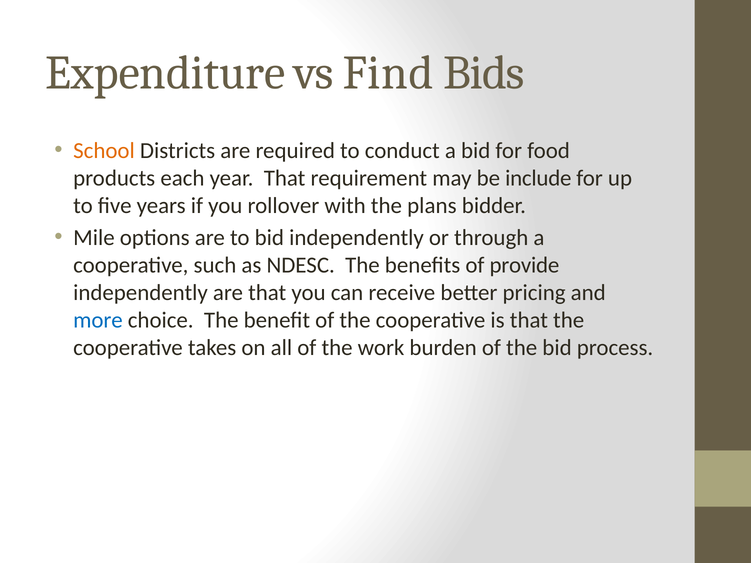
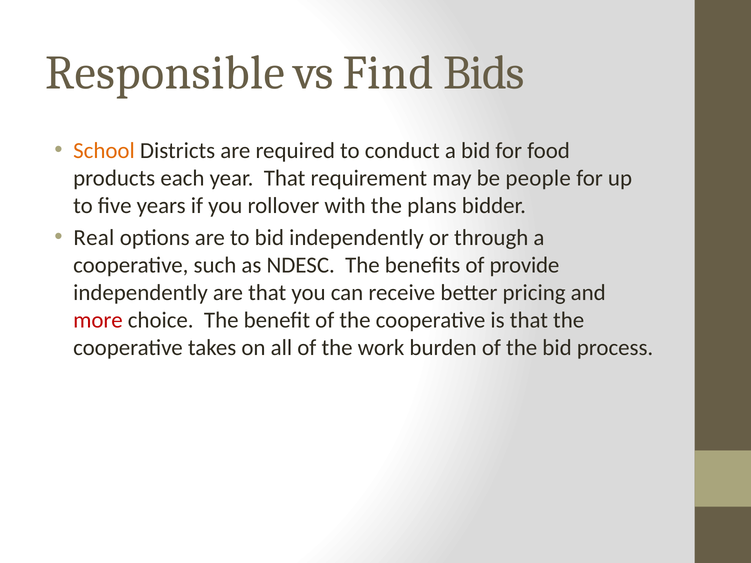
Expenditure: Expenditure -> Responsible
include: include -> people
Mile: Mile -> Real
more colour: blue -> red
